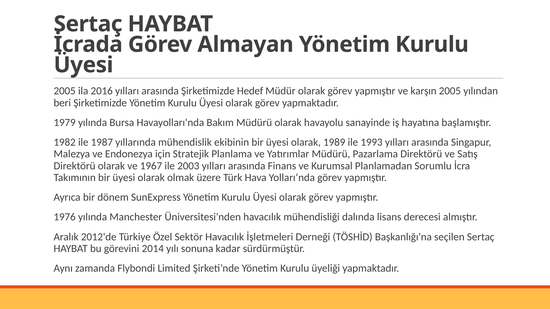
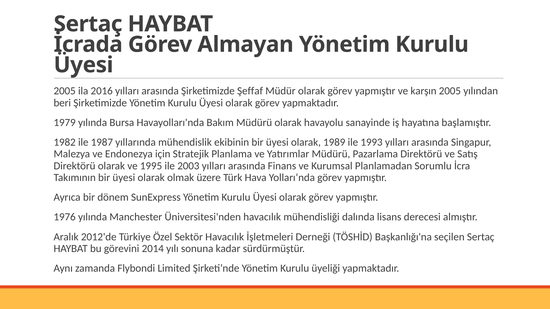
Hedef: Hedef -> Şeffaf
1967: 1967 -> 1995
